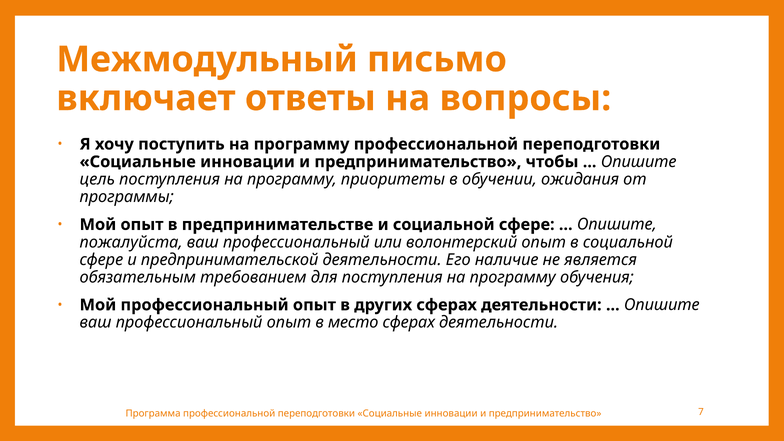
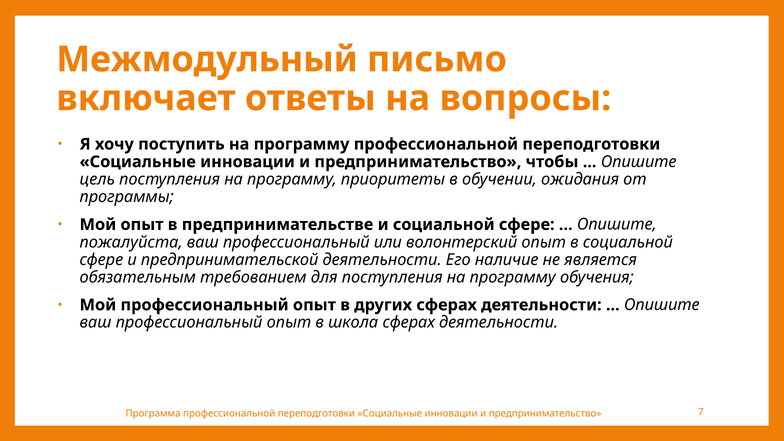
место: место -> школа
